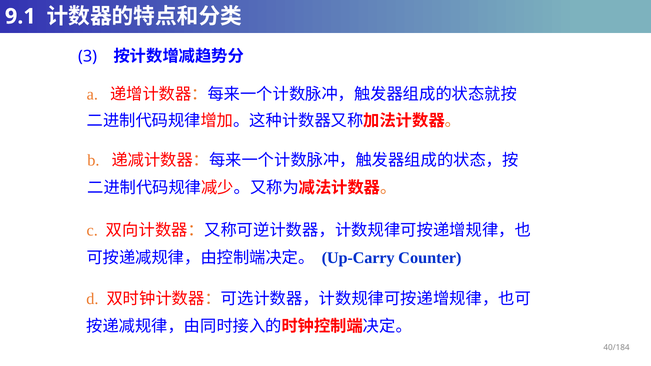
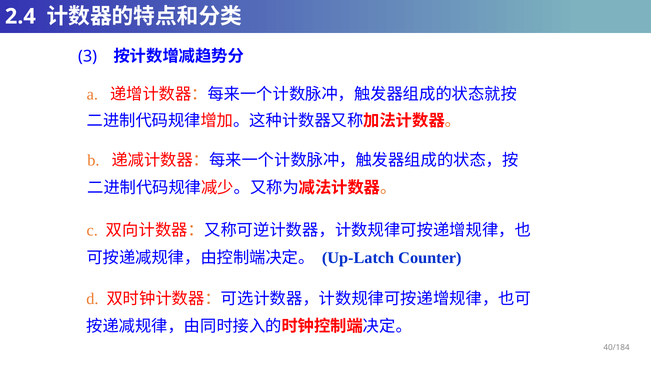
9.1: 9.1 -> 2.4
Up-Carry: Up-Carry -> Up-Latch
